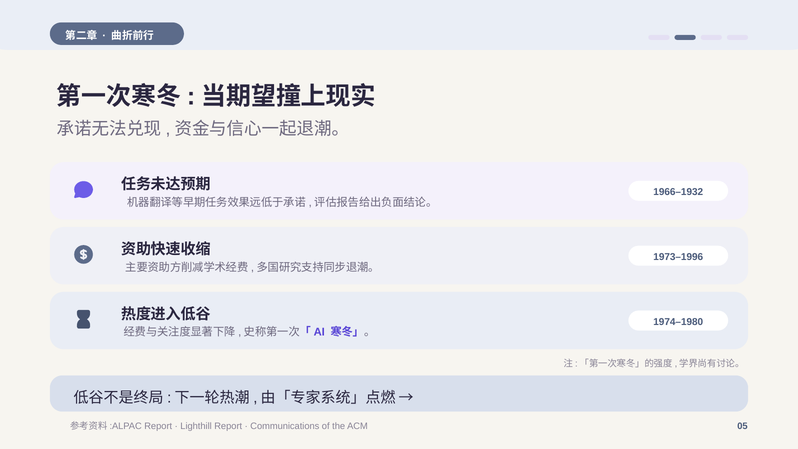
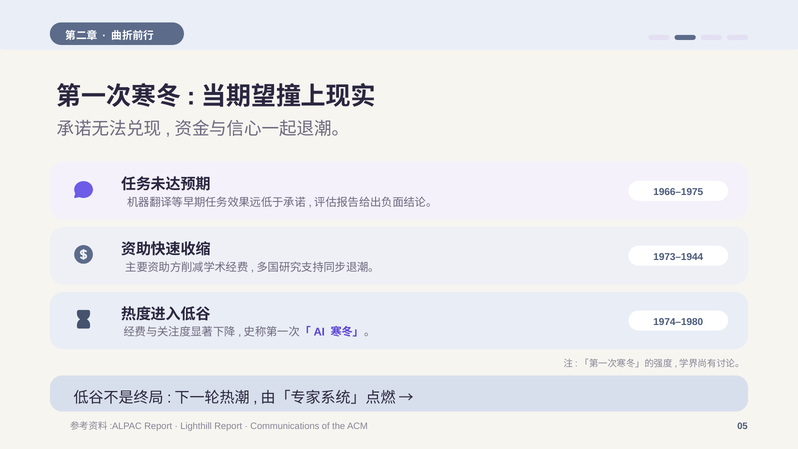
1966–1932: 1966–1932 -> 1966–1975
1973–1996: 1973–1996 -> 1973–1944
